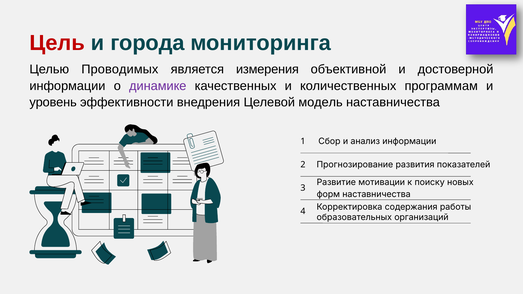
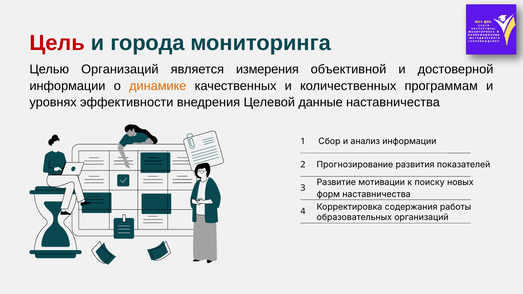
Целью Проводимых: Проводимых -> Организаций
динамике colour: purple -> orange
уровень: уровень -> уровнях
модель: модель -> данные
